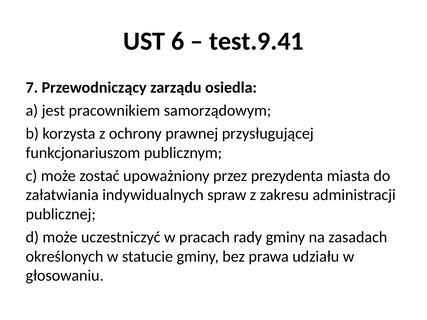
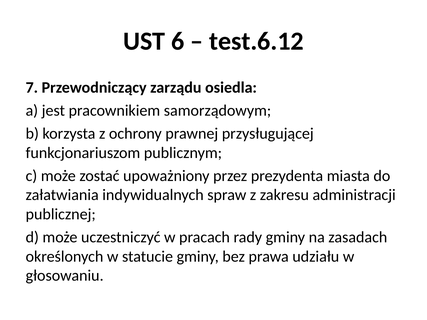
test.9.41: test.9.41 -> test.6.12
